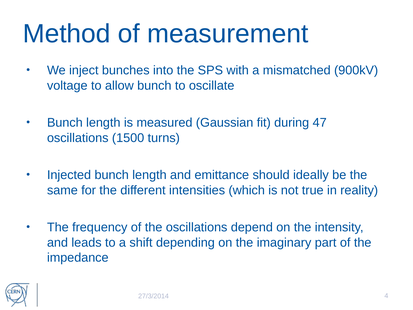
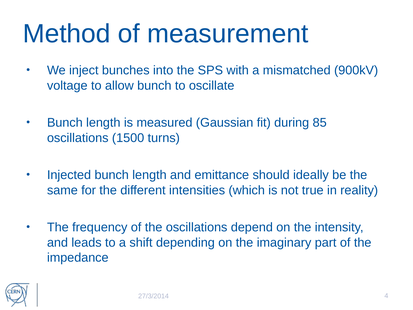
47: 47 -> 85
